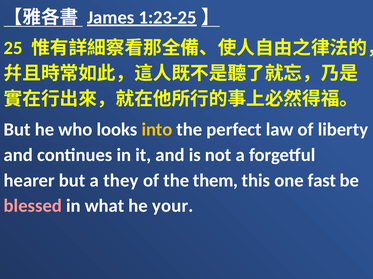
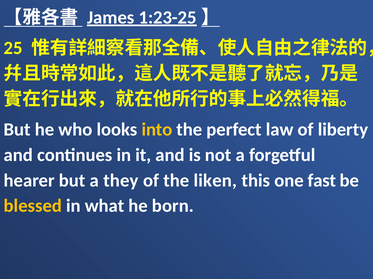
them: them -> liken
blessed colour: pink -> yellow
your: your -> born
